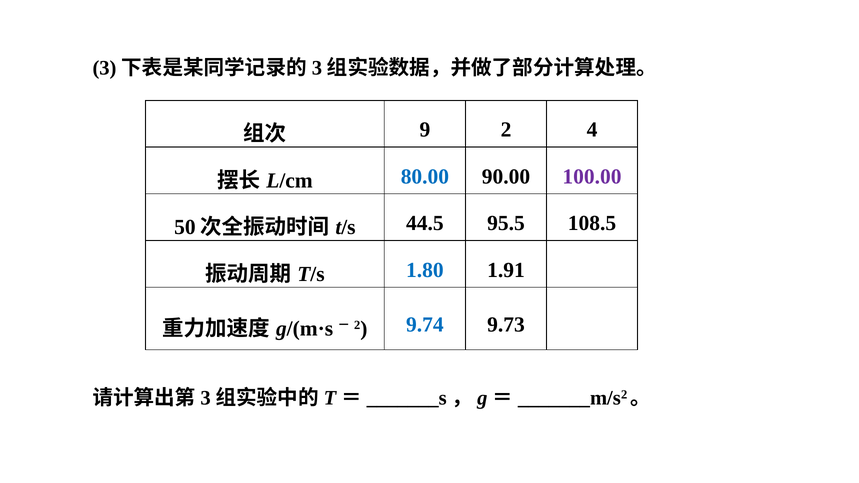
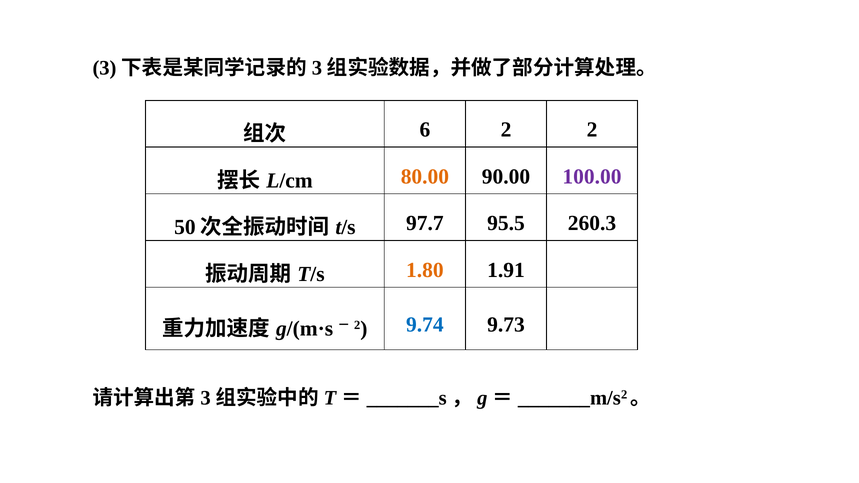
9: 9 -> 6
2 4: 4 -> 2
80.00 colour: blue -> orange
44.5: 44.5 -> 97.7
108.5: 108.5 -> 260.3
1.80 colour: blue -> orange
